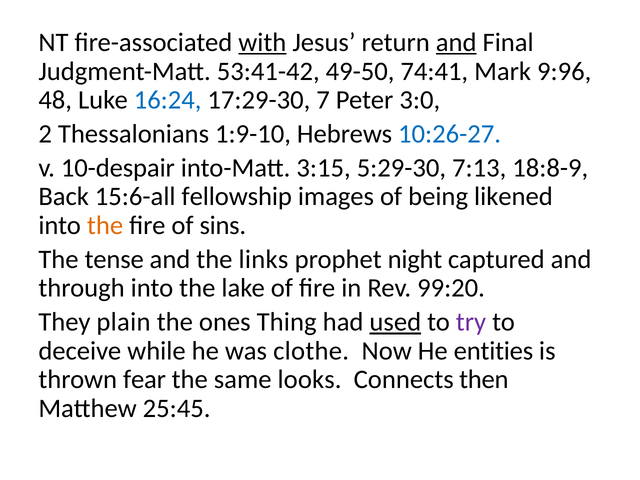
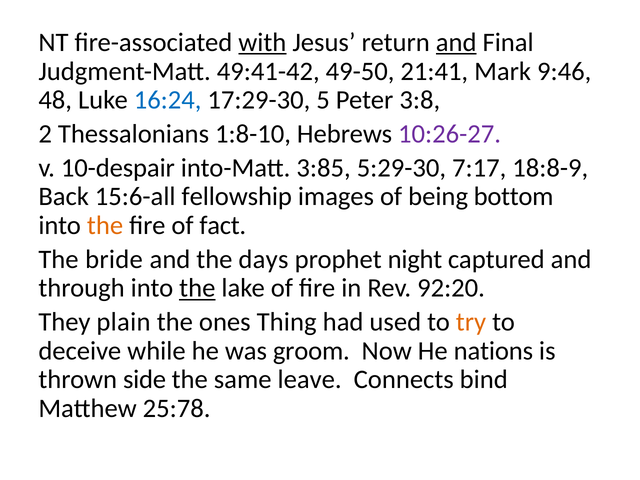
53:41-42: 53:41-42 -> 49:41-42
74:41: 74:41 -> 21:41
9:96: 9:96 -> 9:46
7: 7 -> 5
3:0: 3:0 -> 3:8
1:9-10: 1:9-10 -> 1:8-10
10:26-27 colour: blue -> purple
3:15: 3:15 -> 3:85
7:13: 7:13 -> 7:17
likened: likened -> bottom
sins: sins -> fact
tense: tense -> bride
links: links -> days
the at (197, 288) underline: none -> present
99:20: 99:20 -> 92:20
used underline: present -> none
try colour: purple -> orange
clothe: clothe -> groom
entities: entities -> nations
fear: fear -> side
looks: looks -> leave
then: then -> bind
25:45: 25:45 -> 25:78
